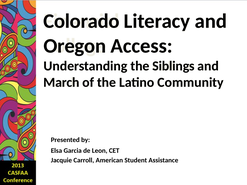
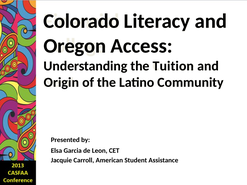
Siblings: Siblings -> Tuition
March: March -> Origin
